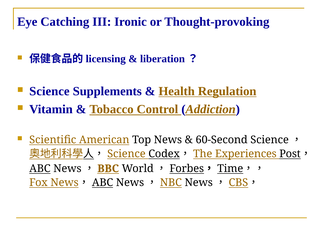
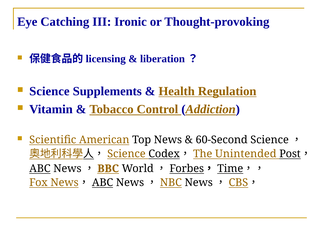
Experiences: Experiences -> Unintended
